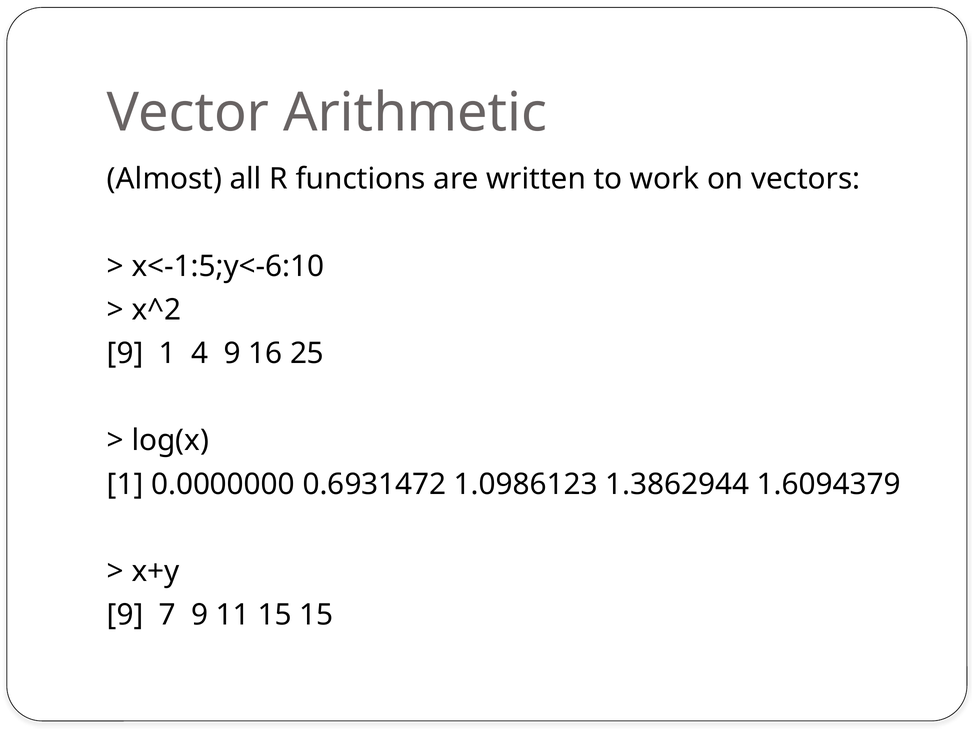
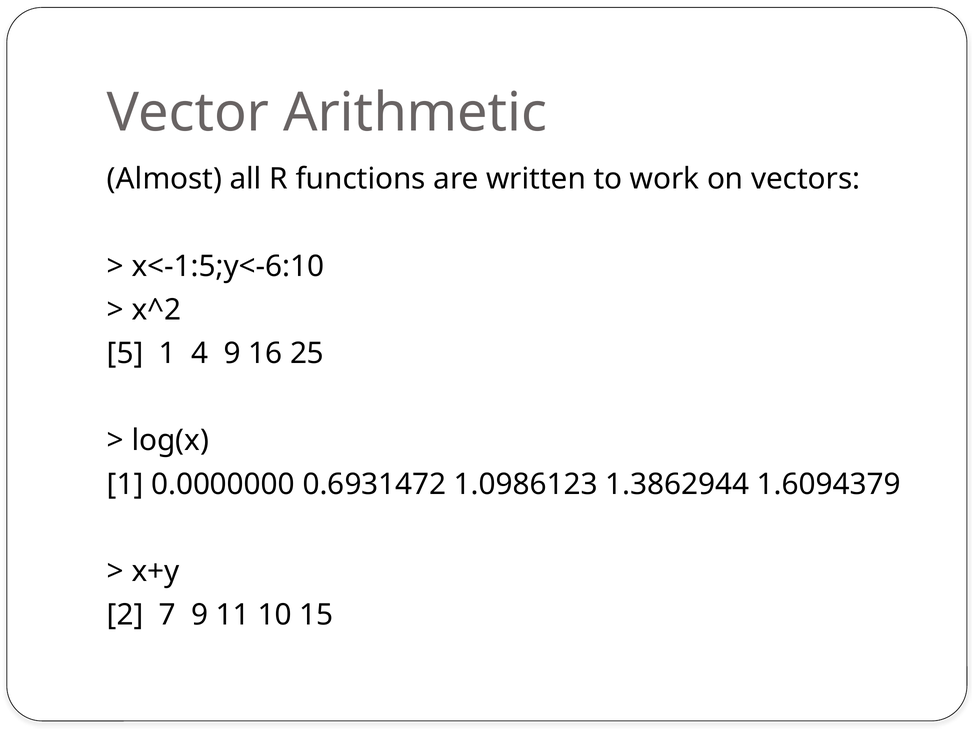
9 at (125, 353): 9 -> 5
9 at (125, 615): 9 -> 2
11 15: 15 -> 10
